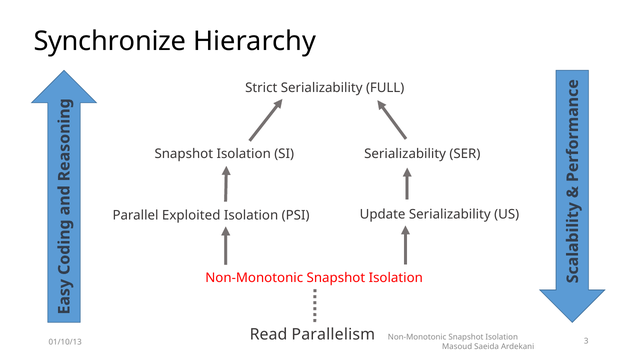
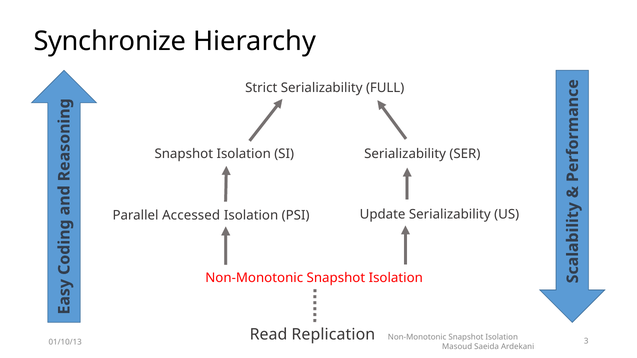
Exploited: Exploited -> Accessed
Parallelism: Parallelism -> Replication
